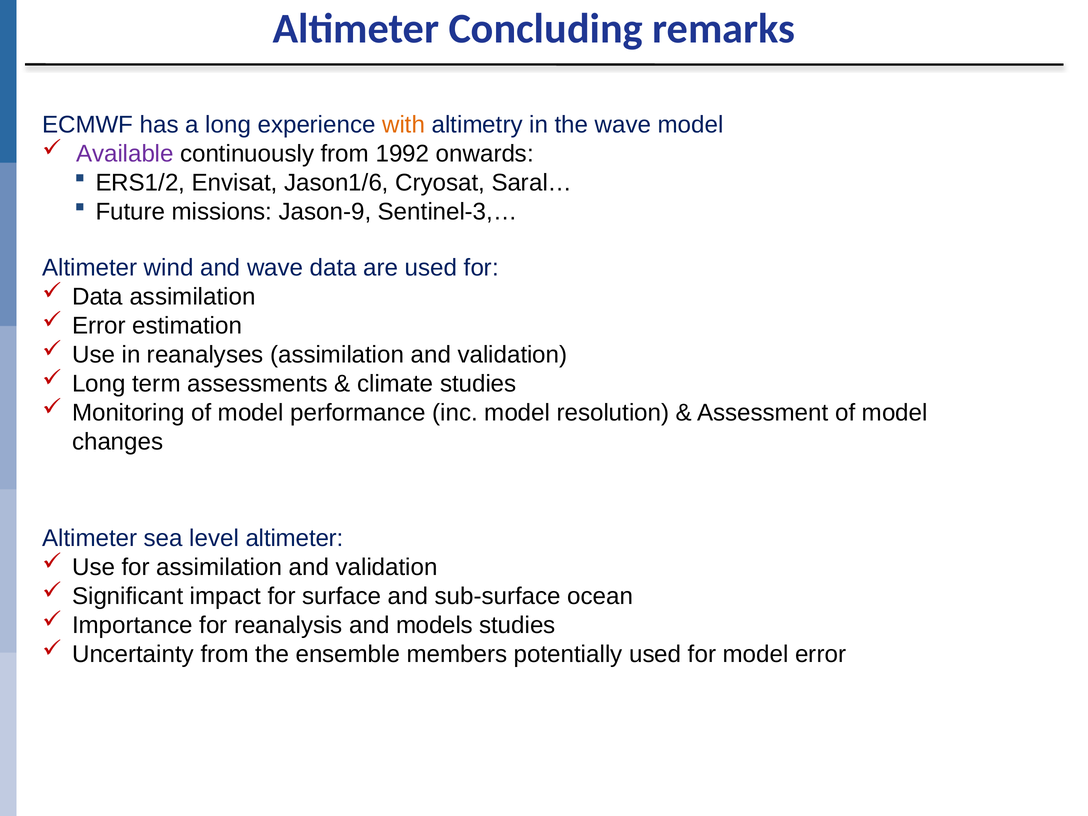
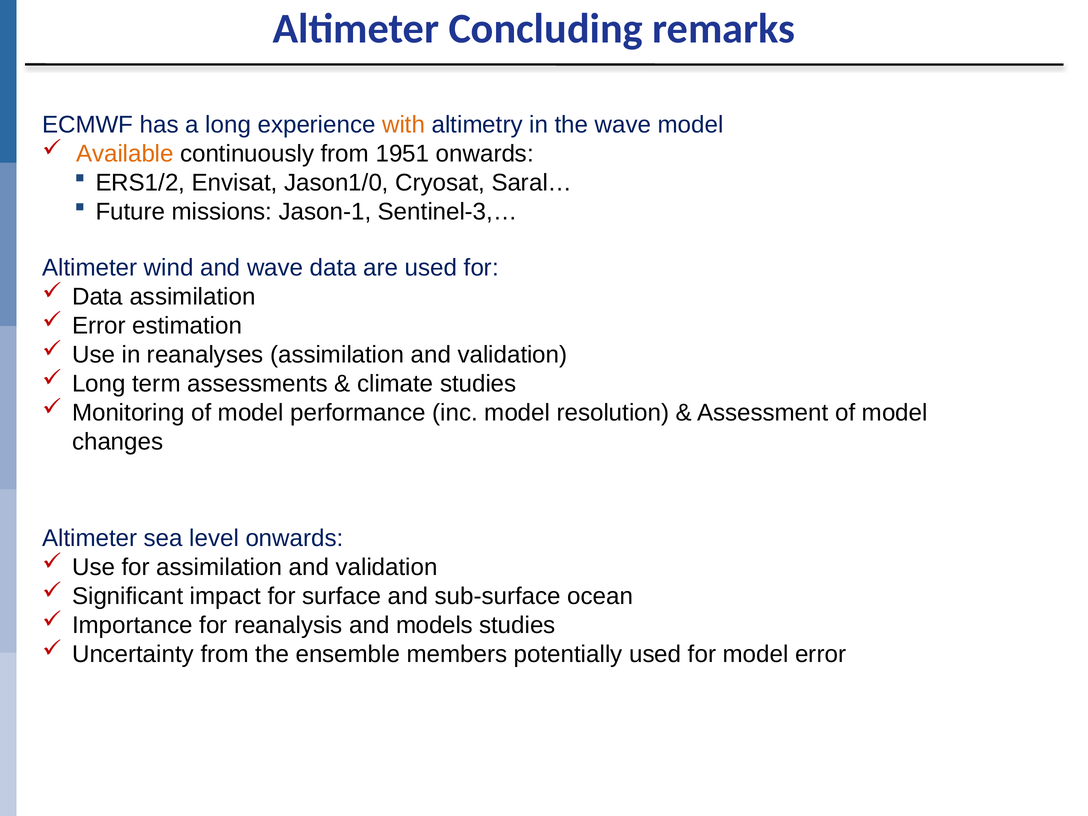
Available colour: purple -> orange
1992: 1992 -> 1951
Jason1/6: Jason1/6 -> Jason1/0
Jason-9: Jason-9 -> Jason-1
level altimeter: altimeter -> onwards
